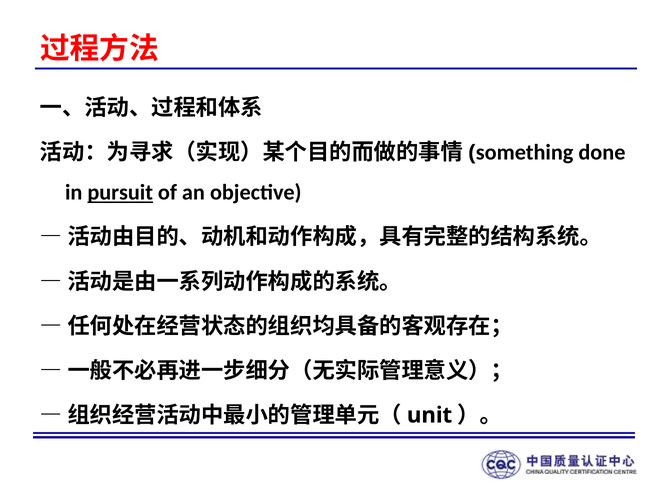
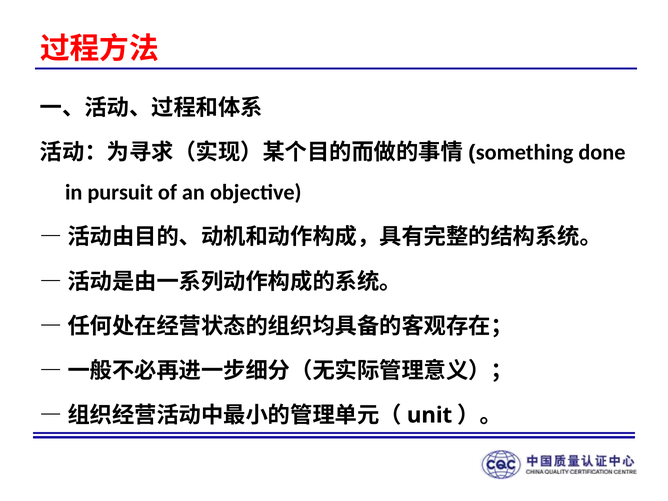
pursuit underline: present -> none
